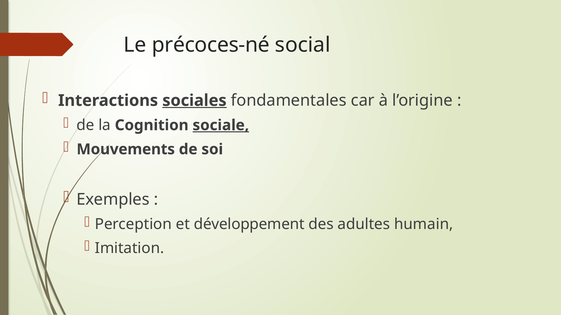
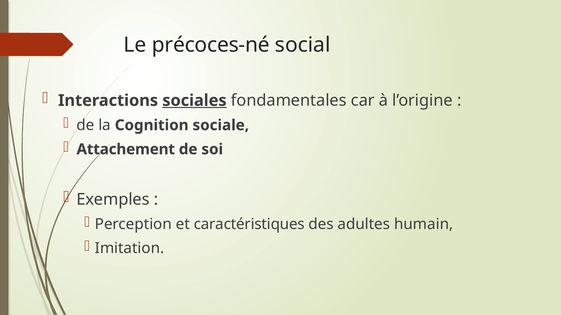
sociale underline: present -> none
Mouvements: Mouvements -> Attachement
développement: développement -> caractéristiques
